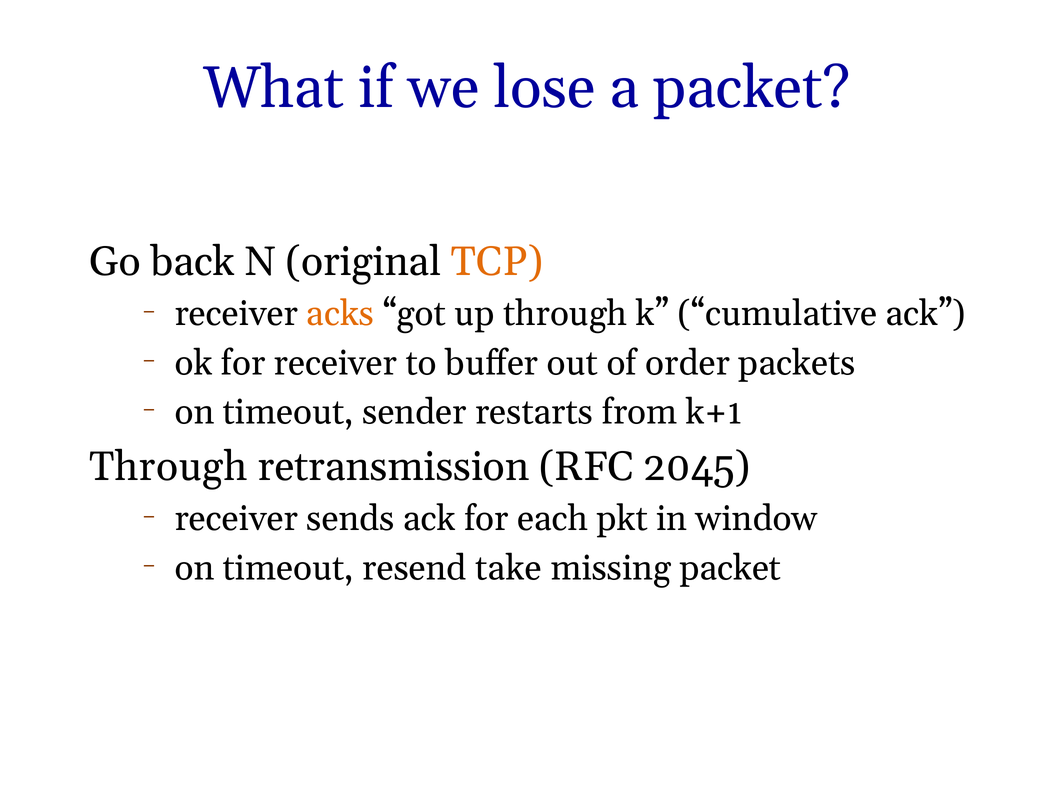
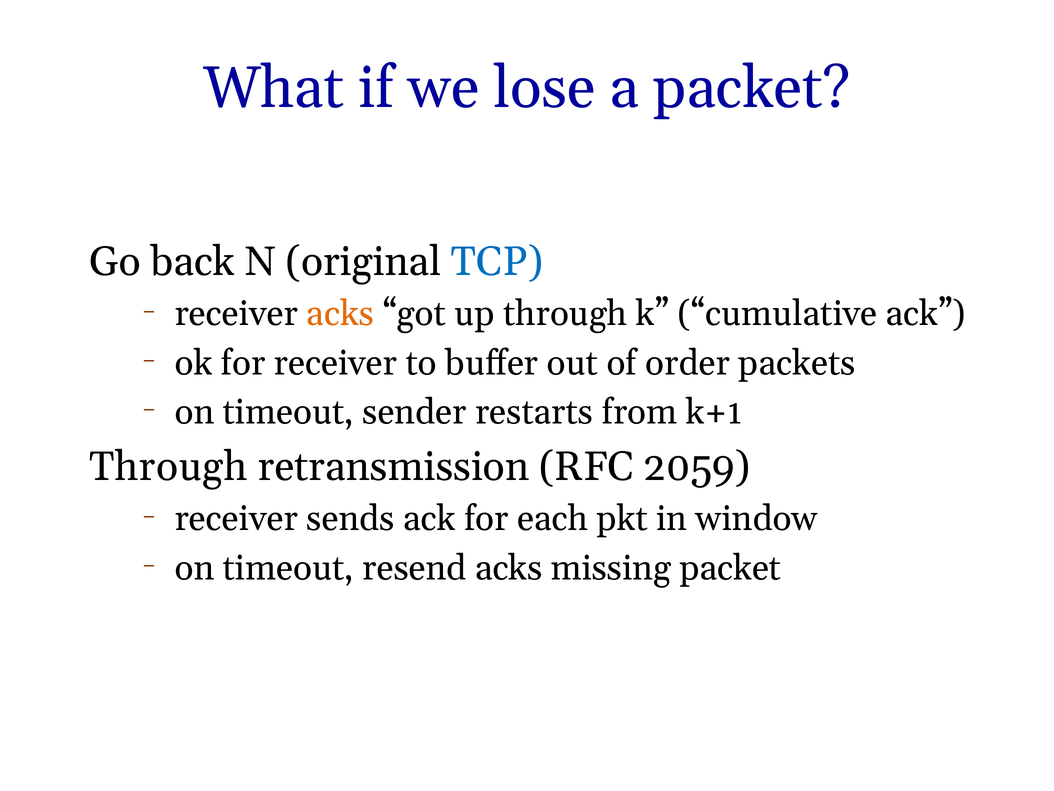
TCP colour: orange -> blue
2045: 2045 -> 2059
resend take: take -> acks
